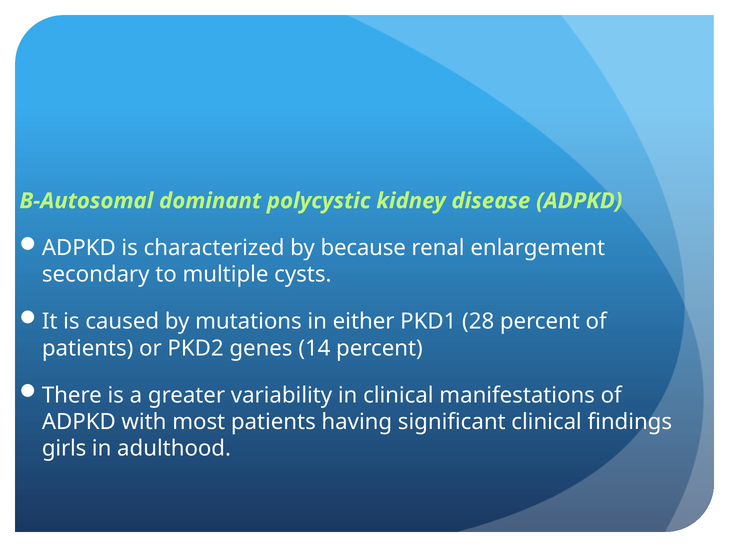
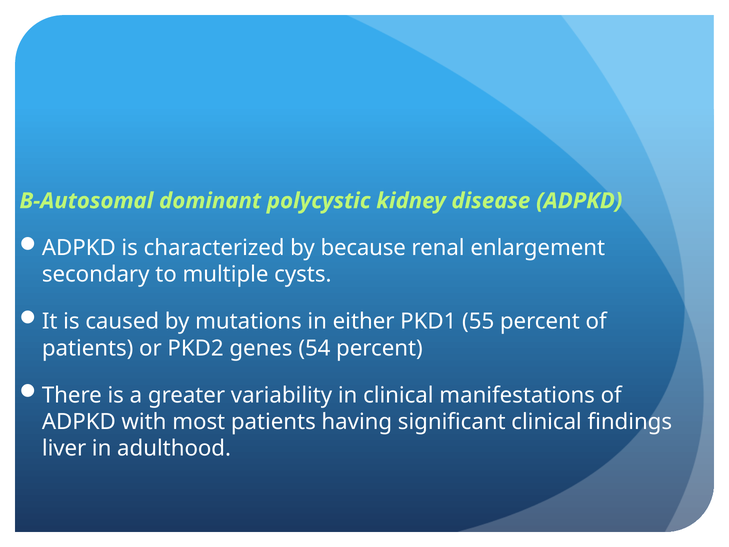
28: 28 -> 55
14: 14 -> 54
girls: girls -> liver
